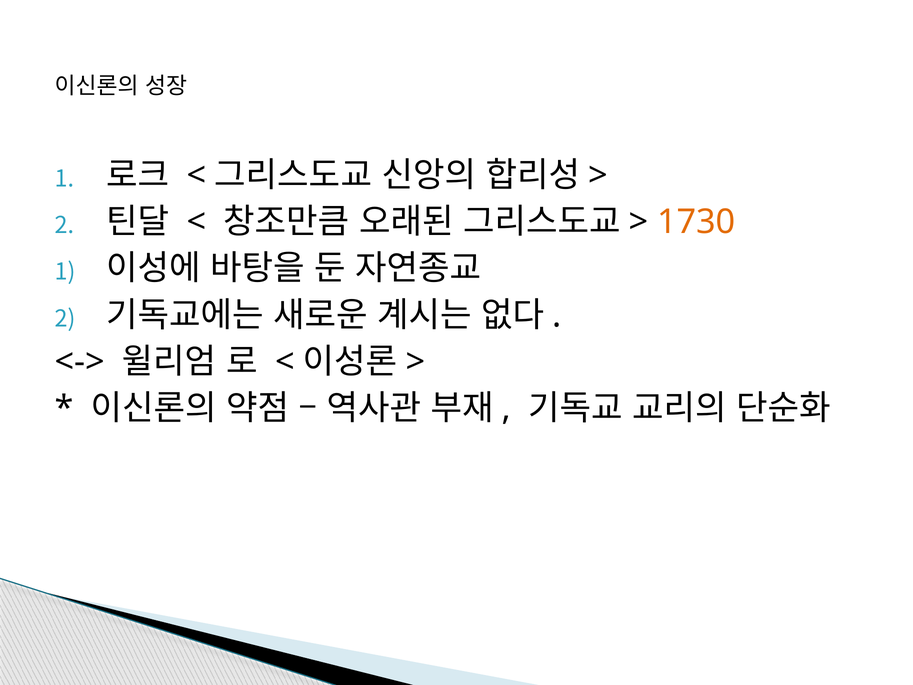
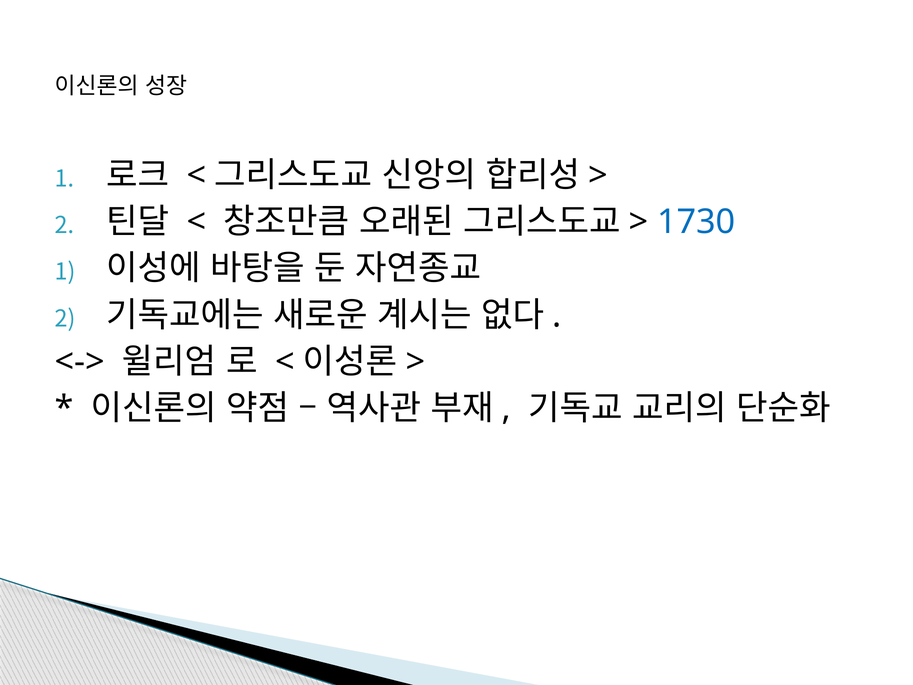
1730 colour: orange -> blue
